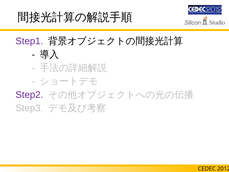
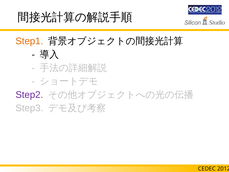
Step1 colour: purple -> orange
